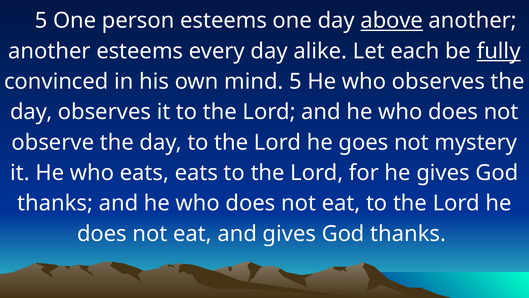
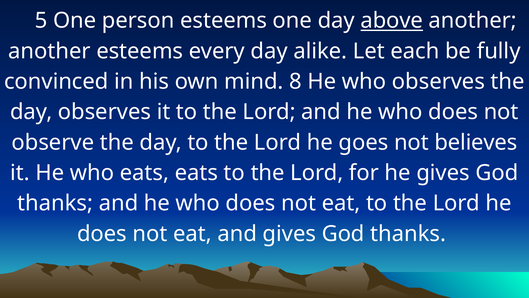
fully underline: present -> none
mind 5: 5 -> 8
mystery: mystery -> believes
